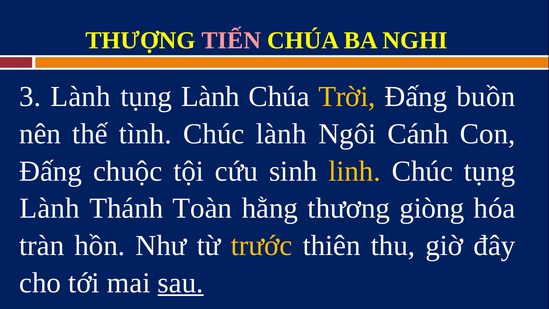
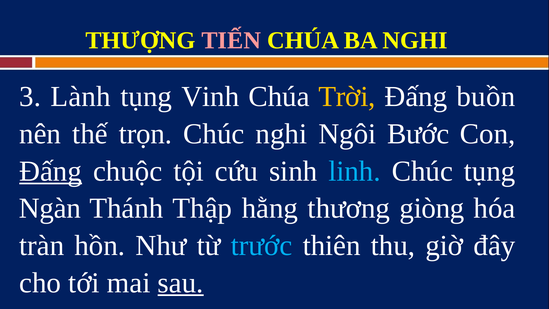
Lành at (210, 97): Lành -> Vinh
tình: tình -> trọn
Chúc lành: lành -> nghi
Cánh: Cánh -> Bước
Ðấng at (51, 171) underline: none -> present
linh colour: yellow -> light blue
Lành at (50, 208): Lành -> Ngàn
Toàn: Toàn -> Thập
trước colour: yellow -> light blue
